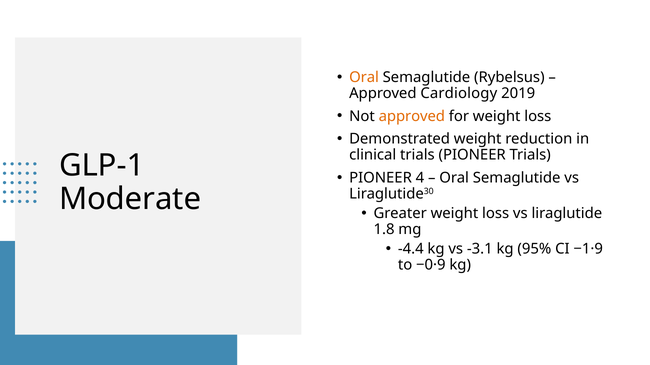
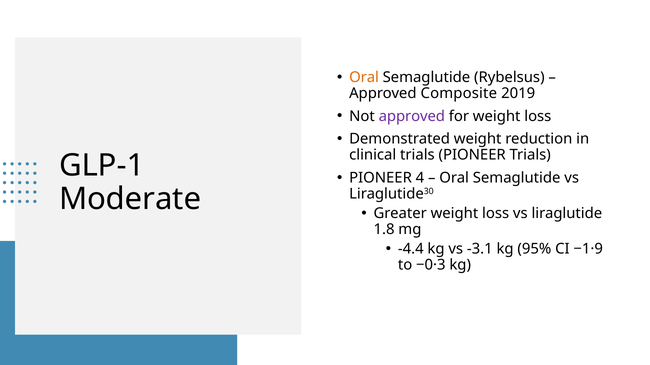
Cardiology: Cardiology -> Composite
approved at (412, 116) colour: orange -> purple
−0·9: −0·9 -> −0·3
